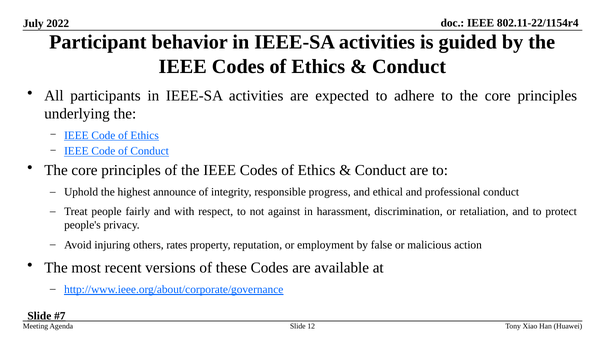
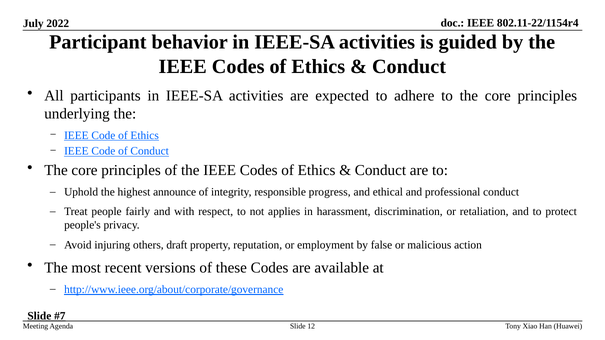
against: against -> applies
rates: rates -> draft
